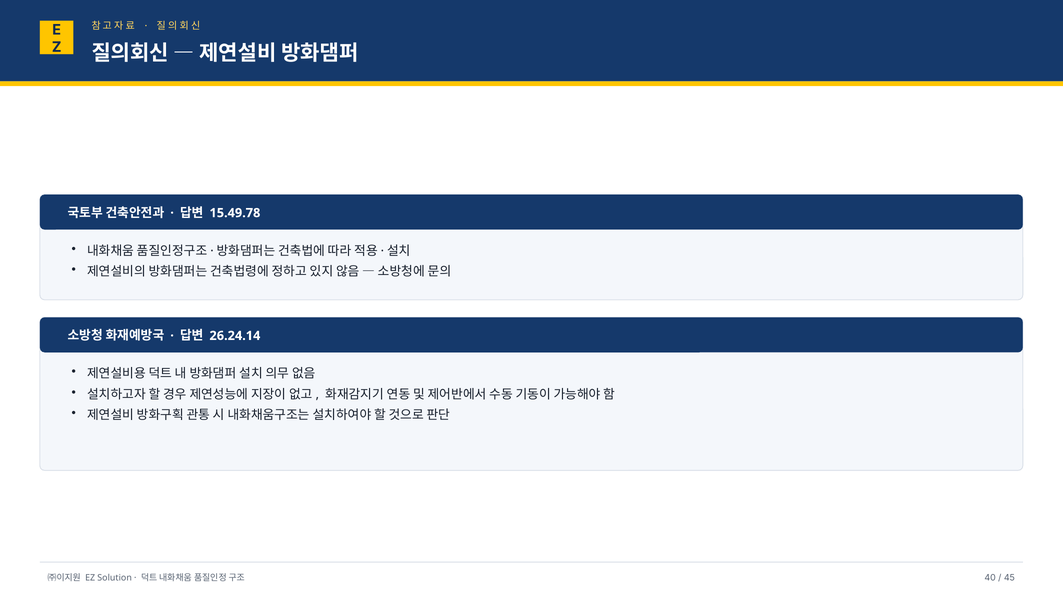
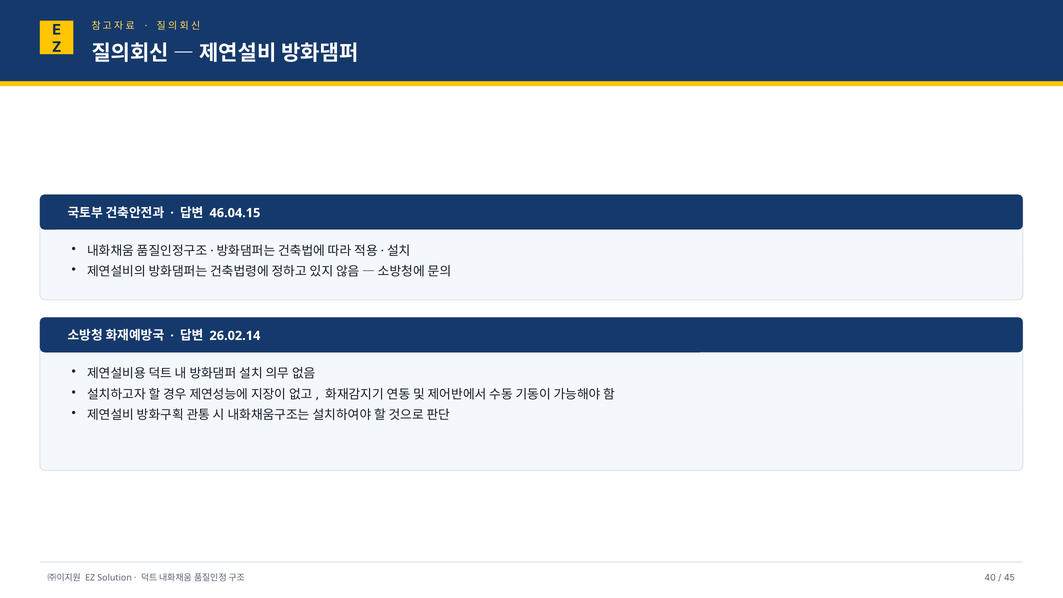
15.49.78: 15.49.78 -> 46.04.15
26.24.14: 26.24.14 -> 26.02.14
